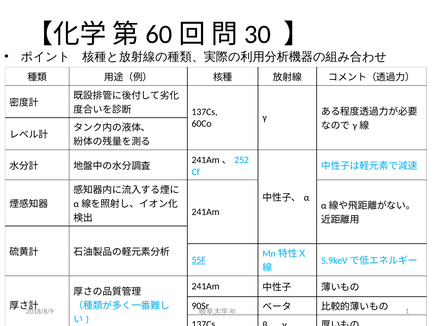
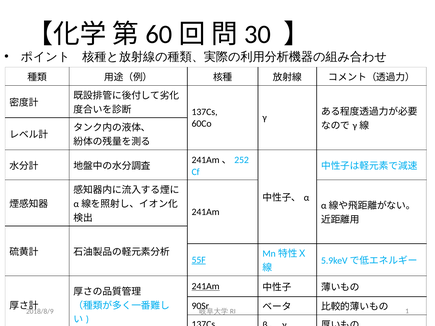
241Am at (206, 287) underline: none -> present
